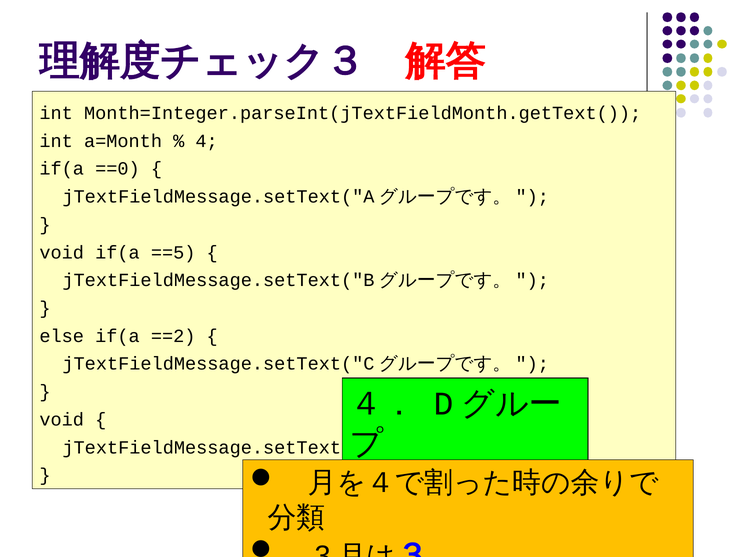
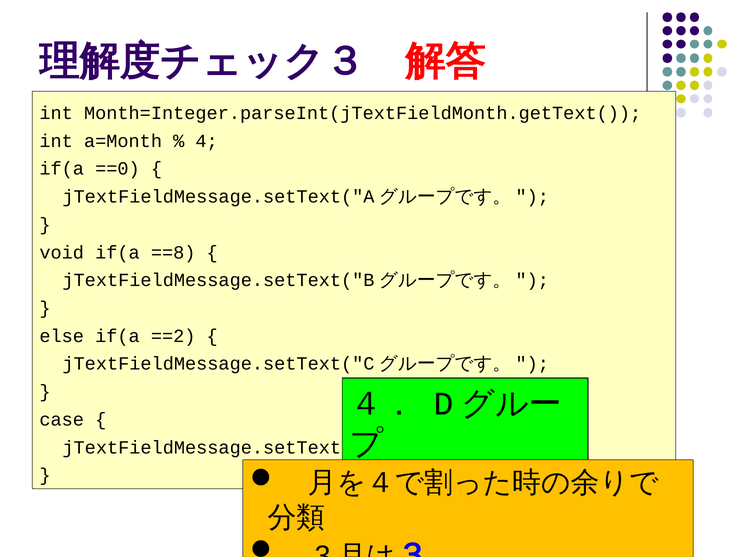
==5: ==5 -> ==8
void at (62, 420): void -> case
